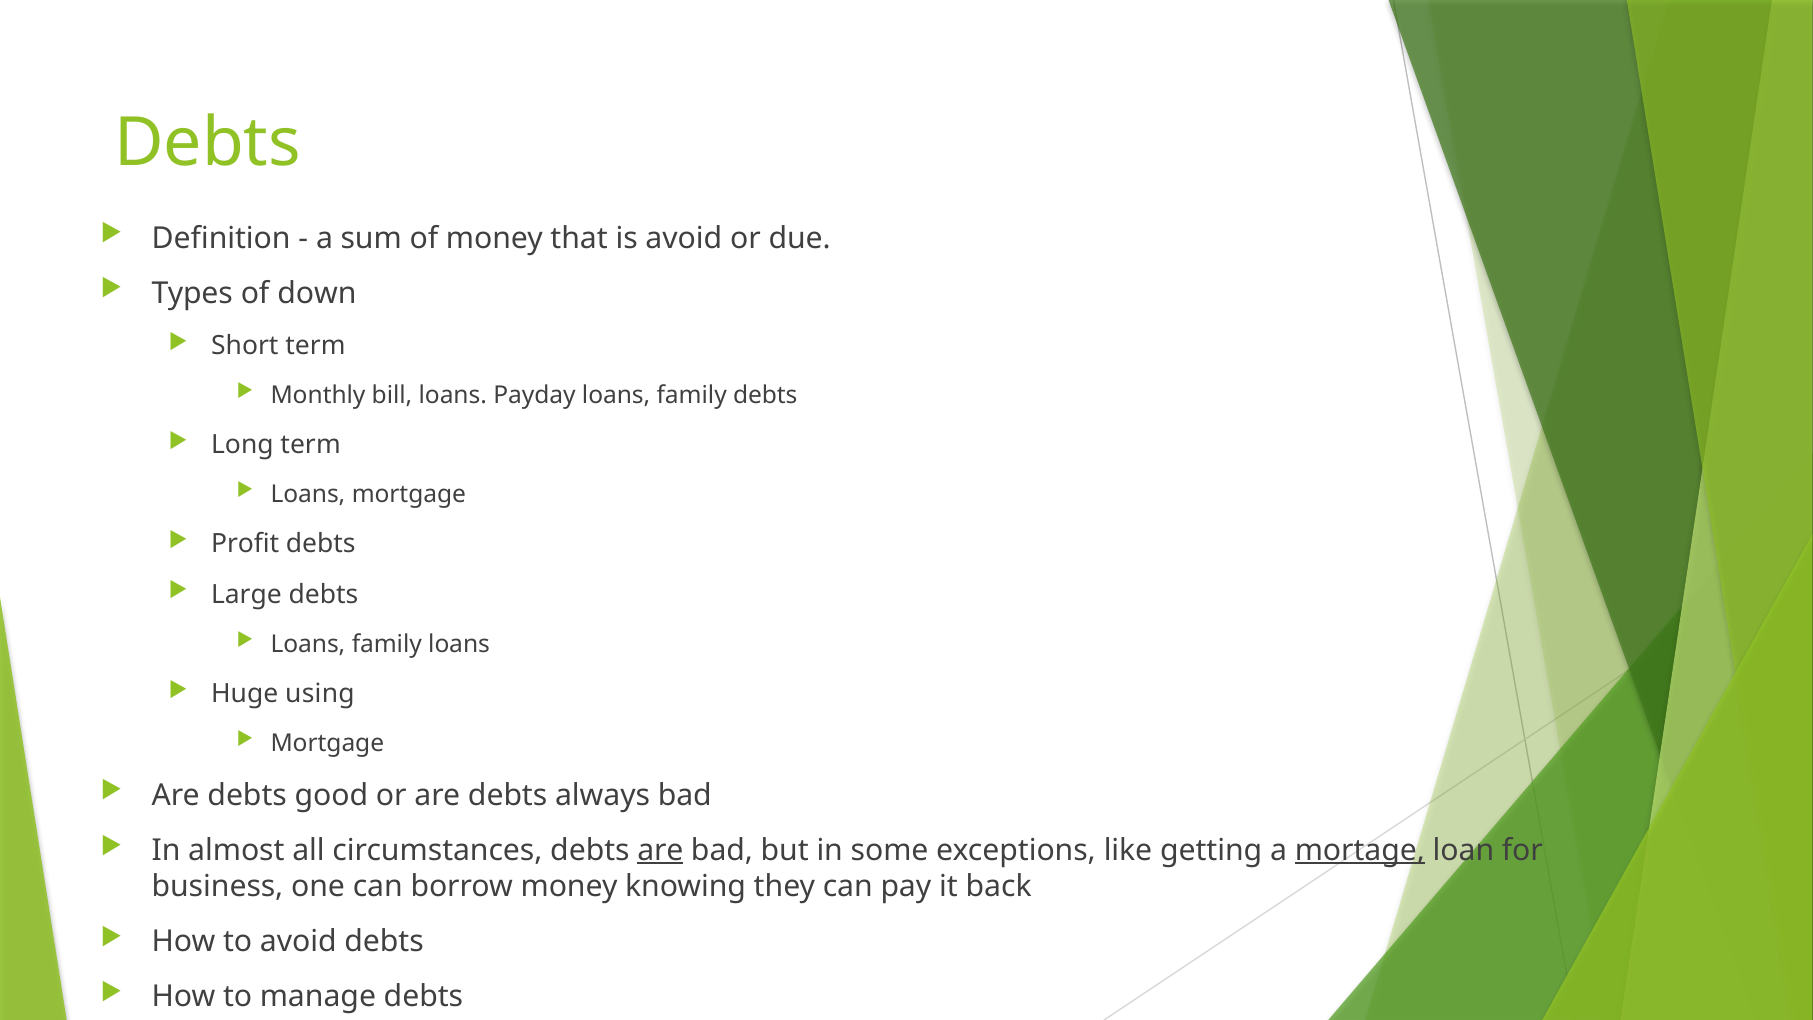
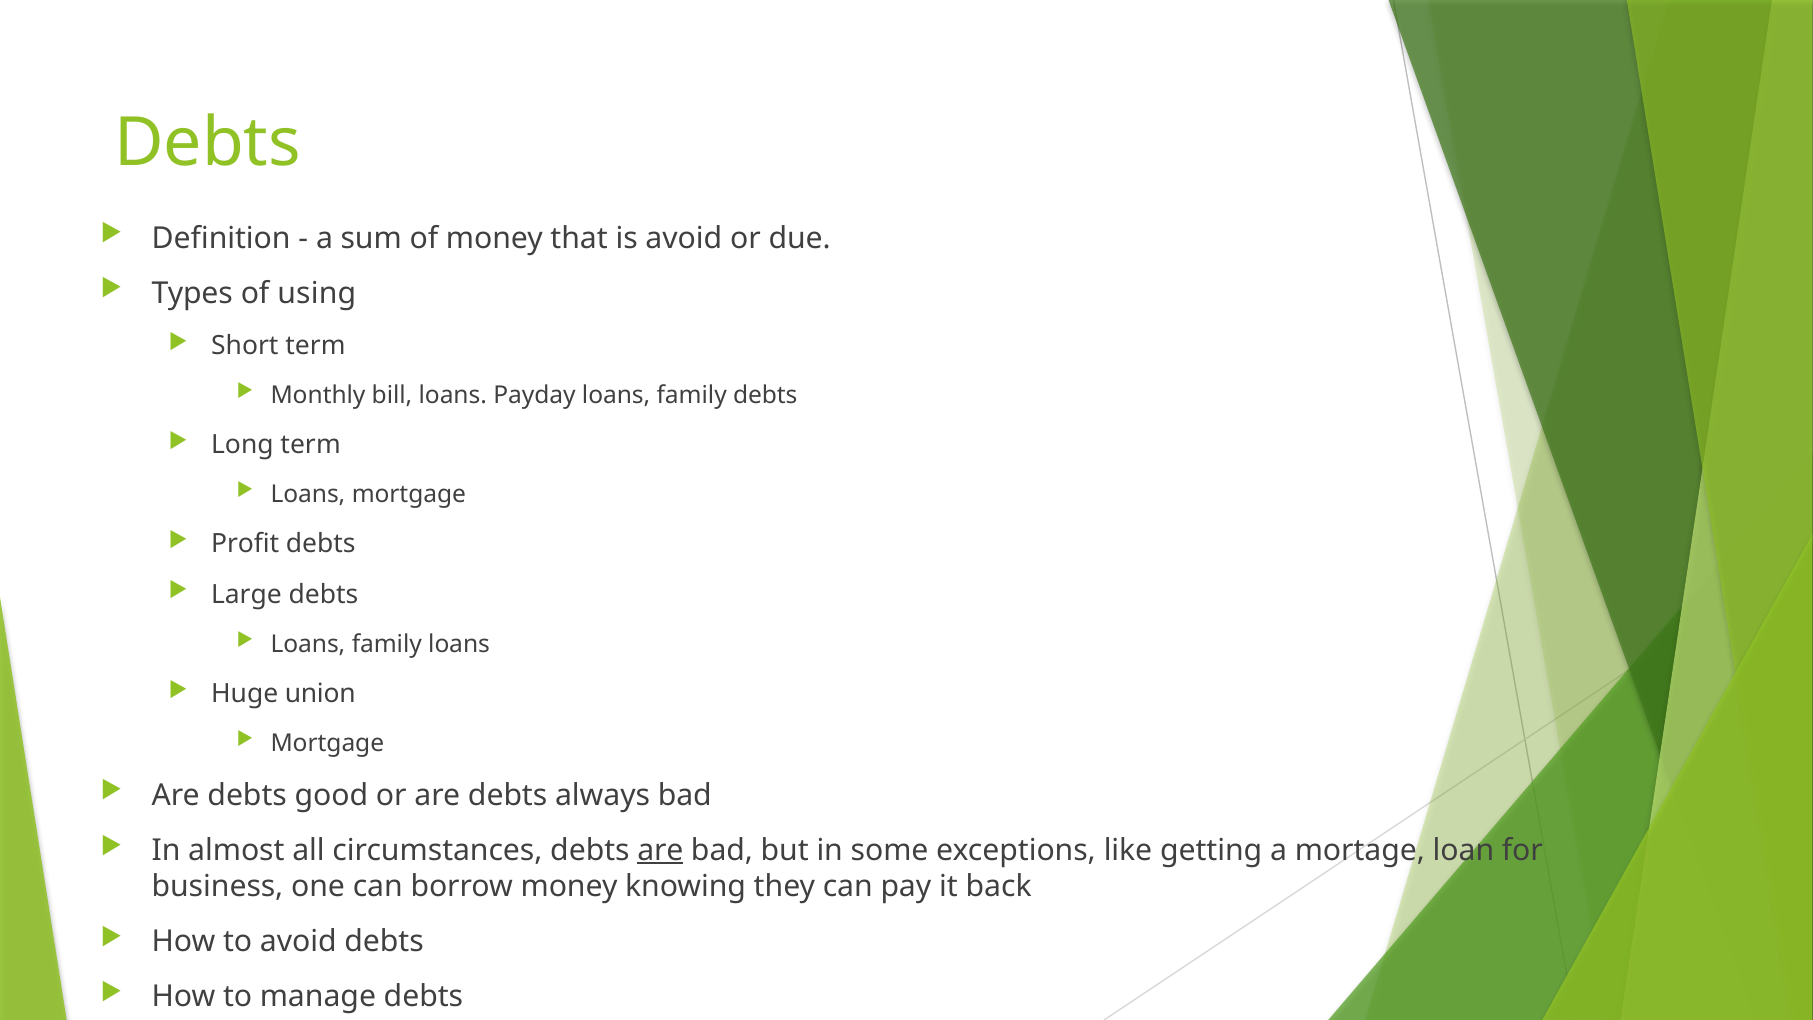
down: down -> using
using: using -> union
mortage underline: present -> none
